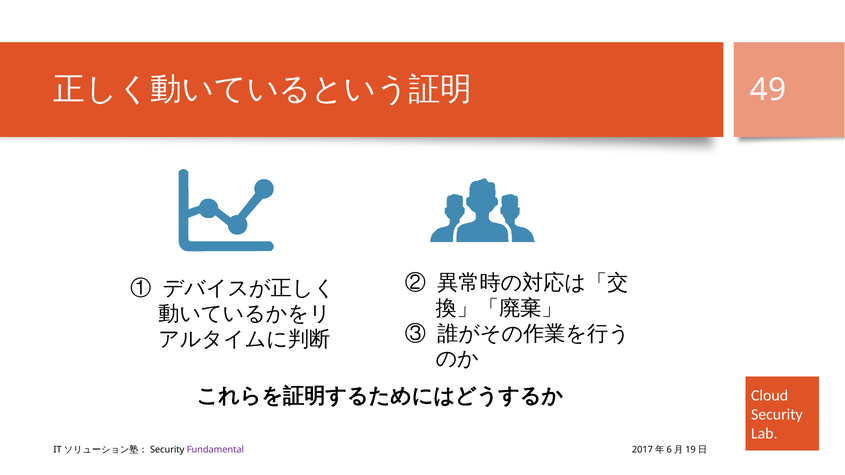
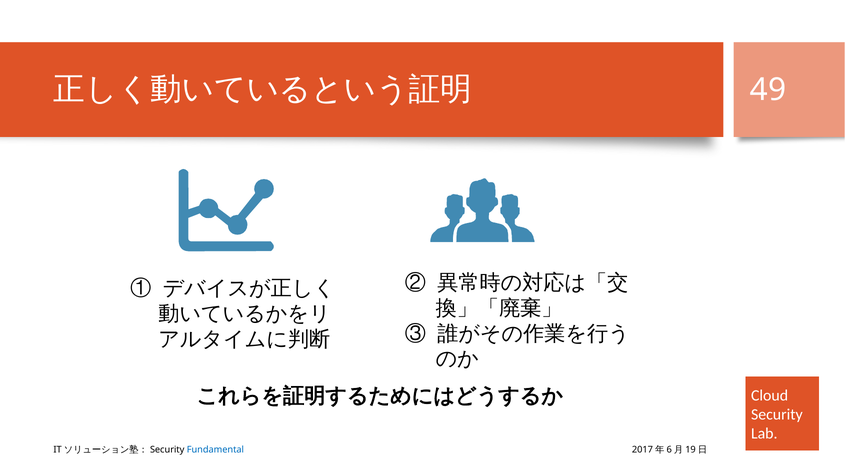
Fundamental colour: purple -> blue
